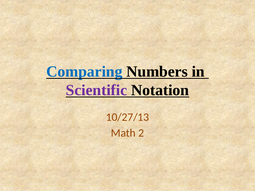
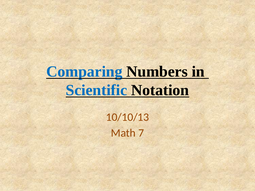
Scientific colour: purple -> blue
10/27/13: 10/27/13 -> 10/10/13
2: 2 -> 7
